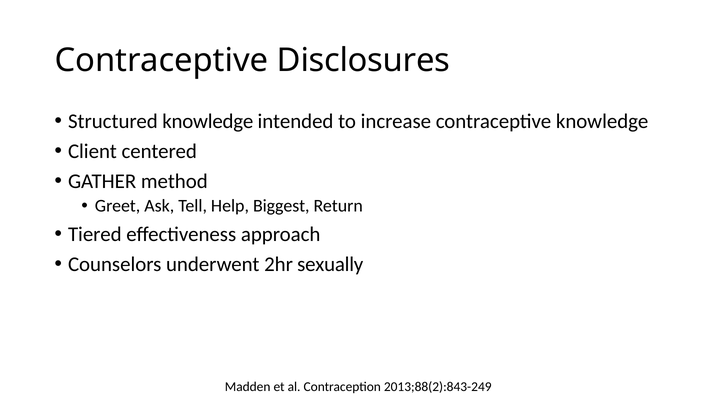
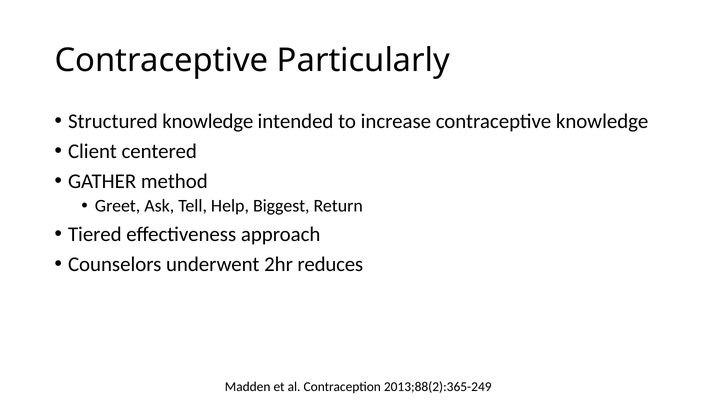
Disclosures: Disclosures -> Particularly
sexually: sexually -> reduces
2013;88(2):843-249: 2013;88(2):843-249 -> 2013;88(2):365-249
